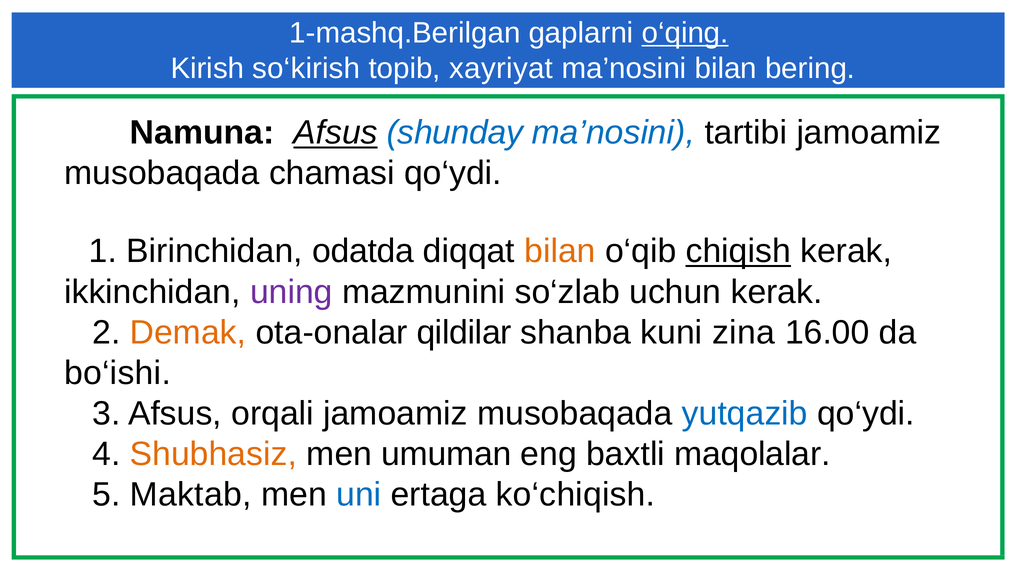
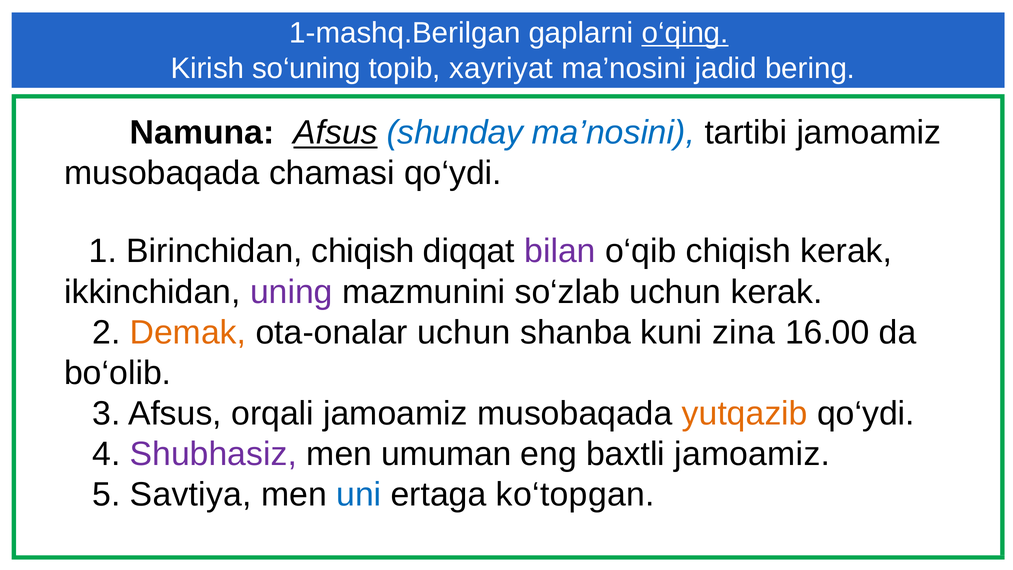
so‘kirish: so‘kirish -> so‘uning
ma’nosini bilan: bilan -> jadid
Birinchidan odatda: odatda -> chiqish
bilan at (560, 251) colour: orange -> purple
chiqish at (738, 251) underline: present -> none
ota-onalar qildilar: qildilar -> uchun
bo‘ishi: bo‘ishi -> bo‘olib
yutqazib colour: blue -> orange
Shubhasiz colour: orange -> purple
baxtli maqolalar: maqolalar -> jamoamiz
Maktab: Maktab -> Savtiya
ko‘chiqish: ko‘chiqish -> ko‘topgan
